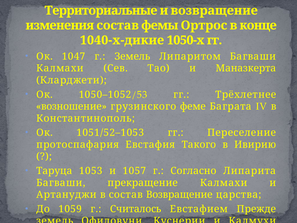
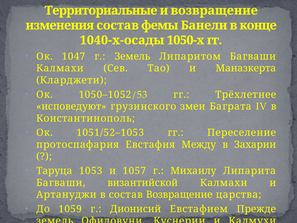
Ортрос: Ортрос -> Банели
1040-х-дикие: 1040-х-дикие -> 1040-х-осады
возношение: возношение -> исповедуют
феме: феме -> змеи
Такого: Такого -> Между
Ивирию: Ивирию -> Захарии
г Согласно: Согласно -> Михаилу
прекращение: прекращение -> византийской
Считалось: Считалось -> Дионисий
